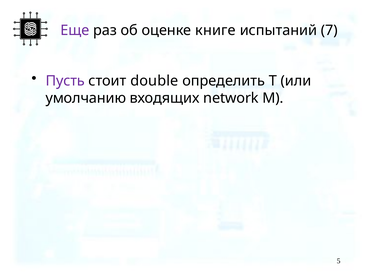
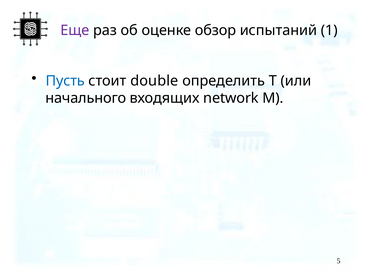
книге: книге -> обзор
7: 7 -> 1
Пусть colour: purple -> blue
умолчанию: умолчанию -> начального
